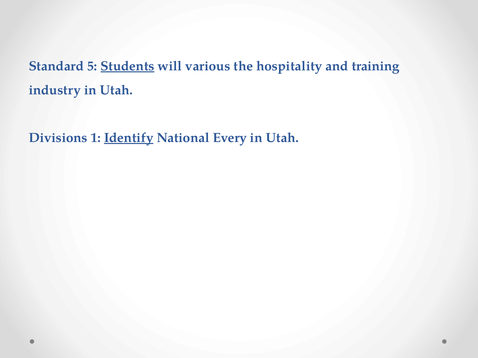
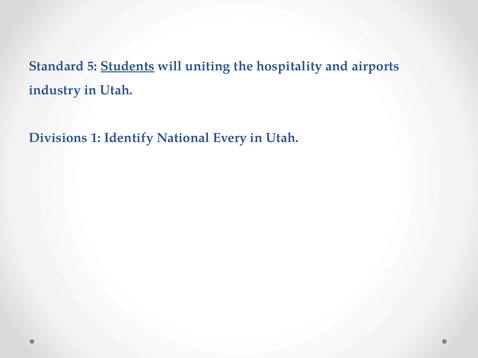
various: various -> uniting
training: training -> airports
Identify underline: present -> none
